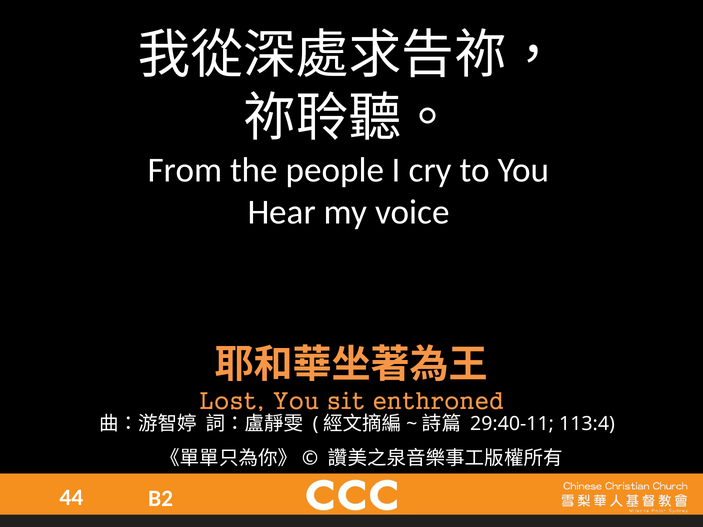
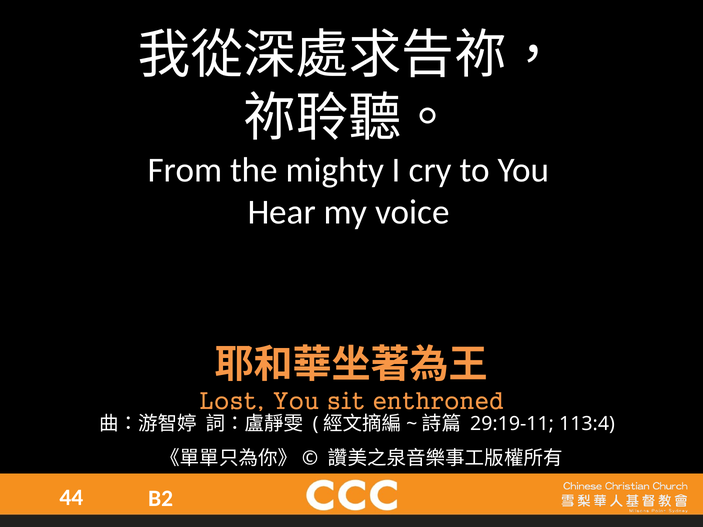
people: people -> mighty
29:40-11: 29:40-11 -> 29:19-11
